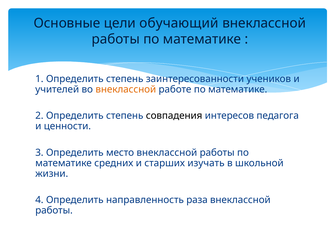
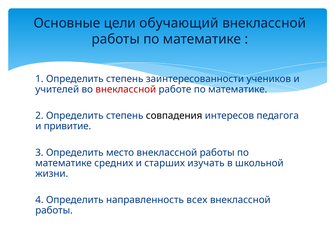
внеклассной at (126, 90) colour: orange -> red
ценности: ценности -> привитие
раза: раза -> всех
